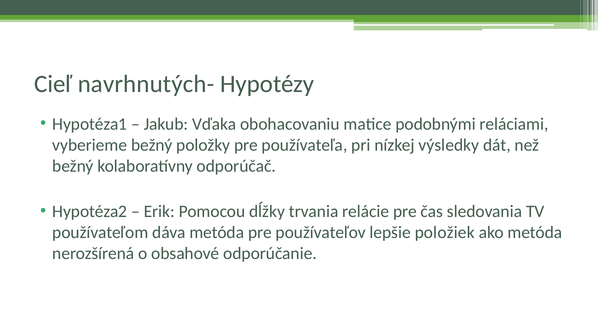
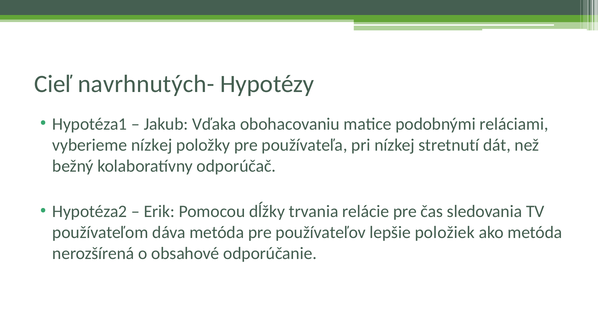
vyberieme bežný: bežný -> nízkej
výsledky: výsledky -> stretnutí
